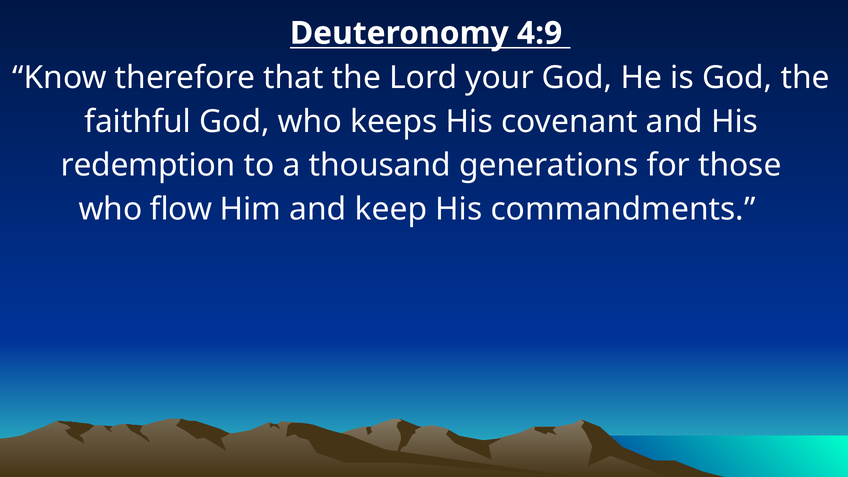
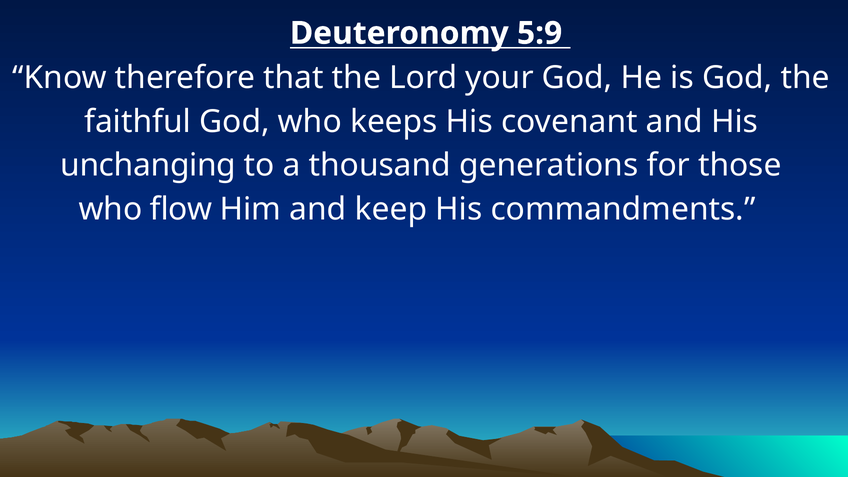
4:9: 4:9 -> 5:9
redemption: redemption -> unchanging
